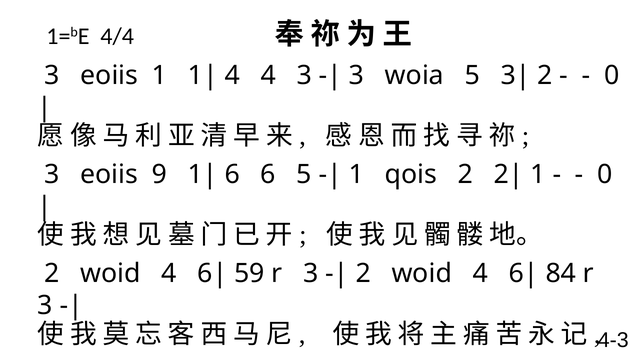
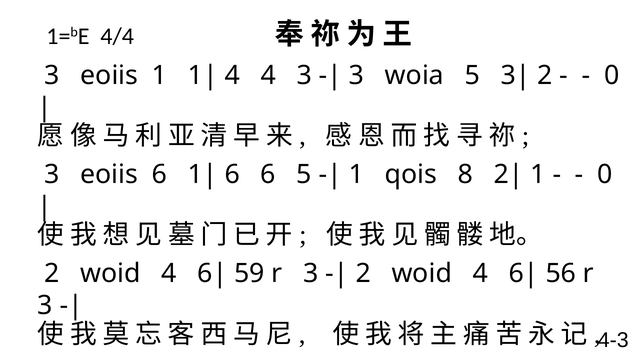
eoiis 9: 9 -> 6
qois 2: 2 -> 8
84: 84 -> 56
